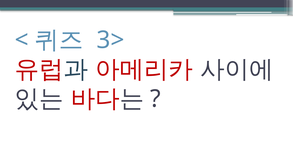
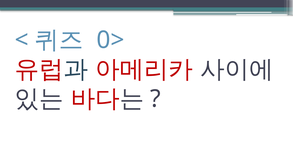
3>: 3> -> 0>
